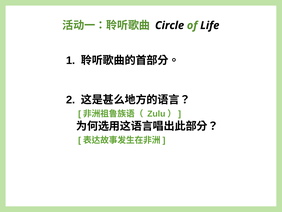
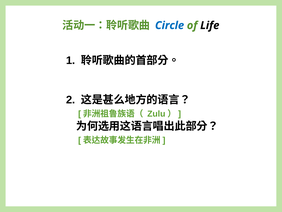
Circle colour: black -> blue
